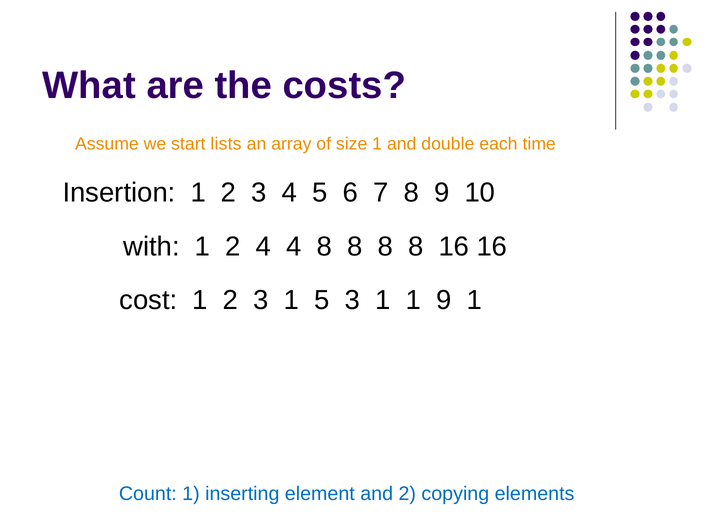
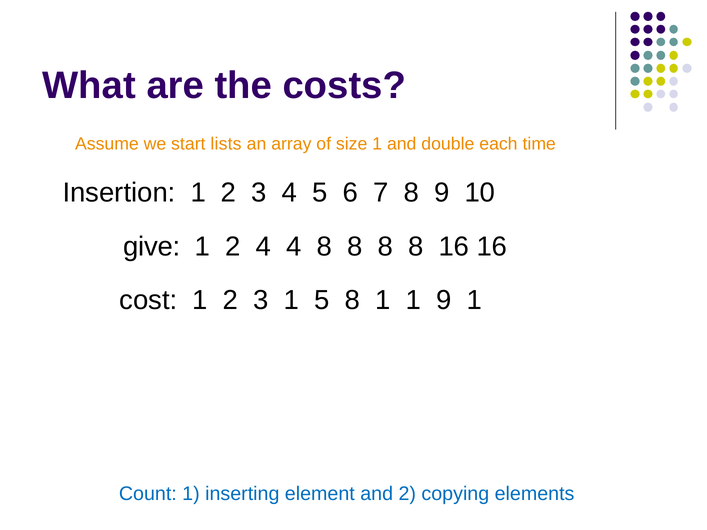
with: with -> give
5 3: 3 -> 8
